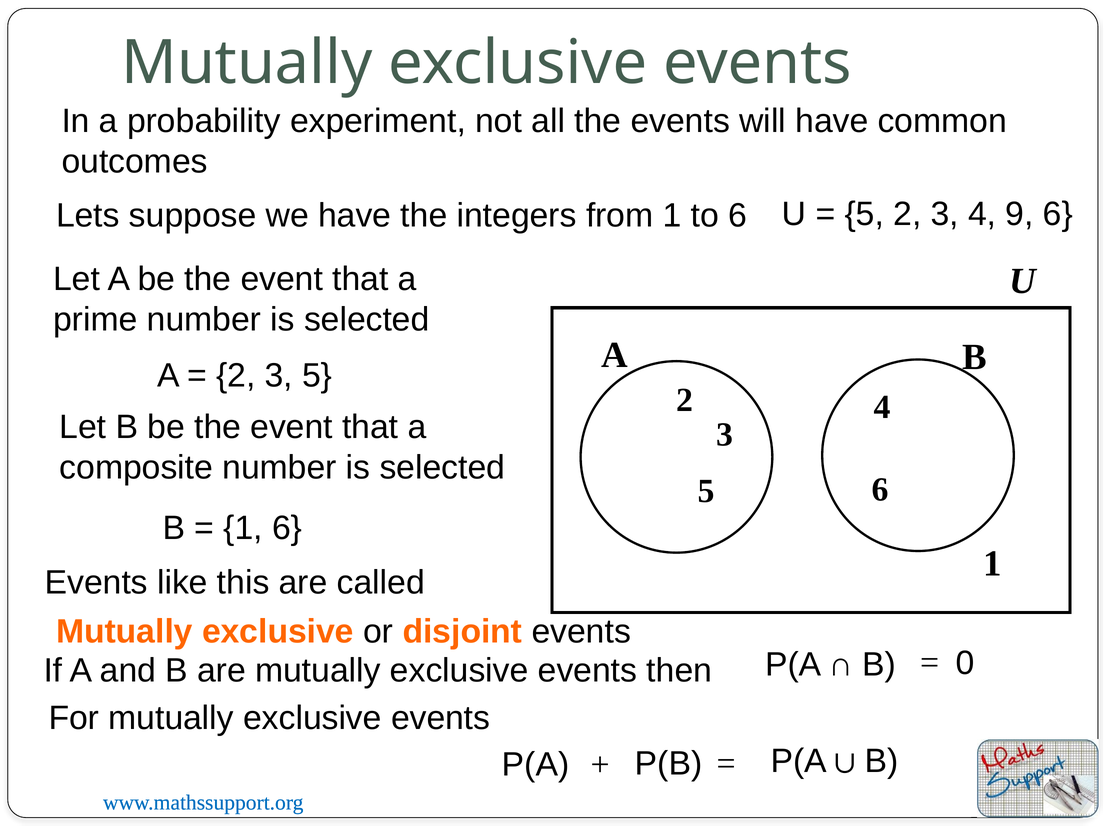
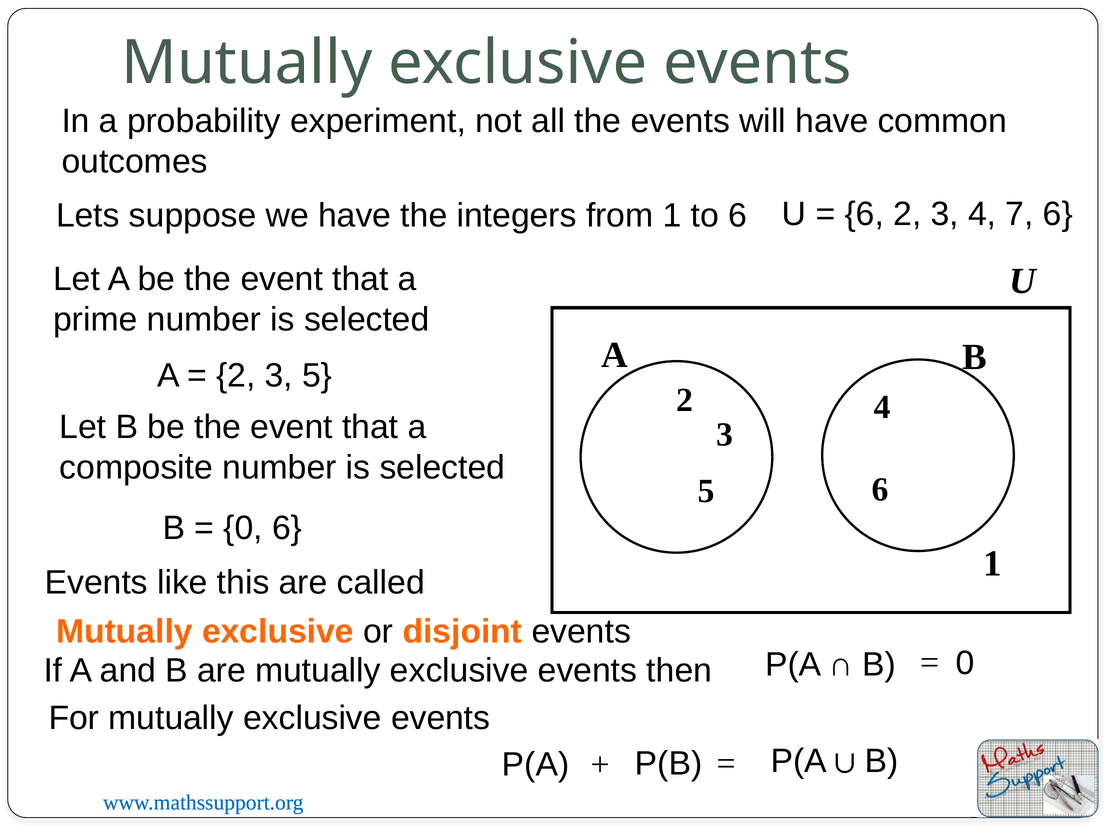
5 at (864, 214): 5 -> 6
9: 9 -> 7
1 at (243, 528): 1 -> 0
